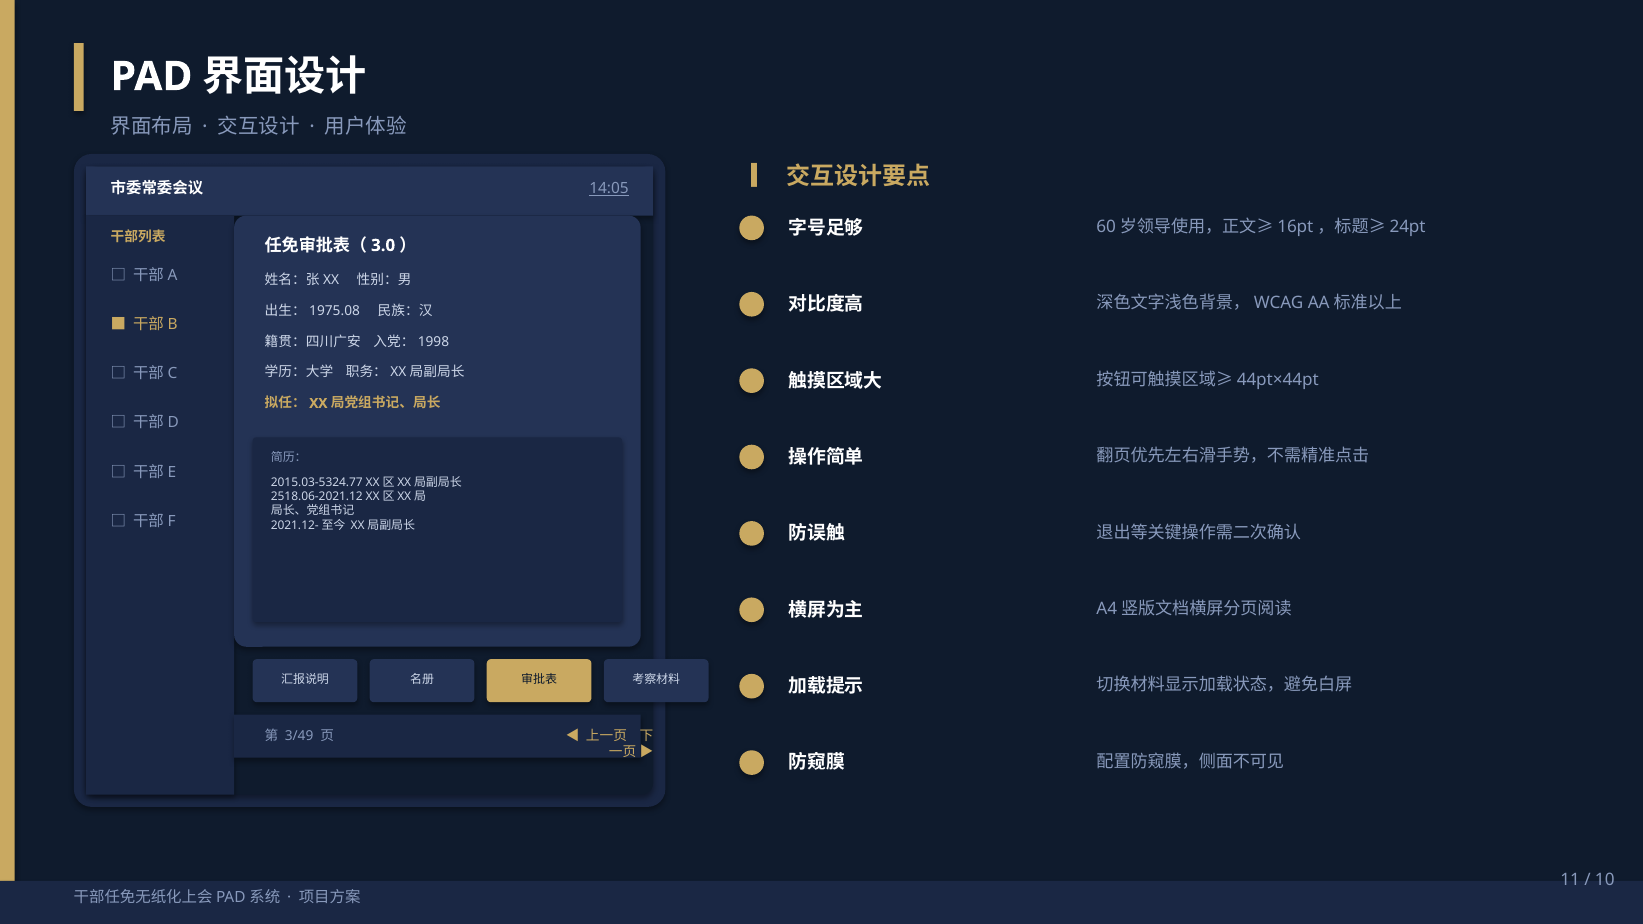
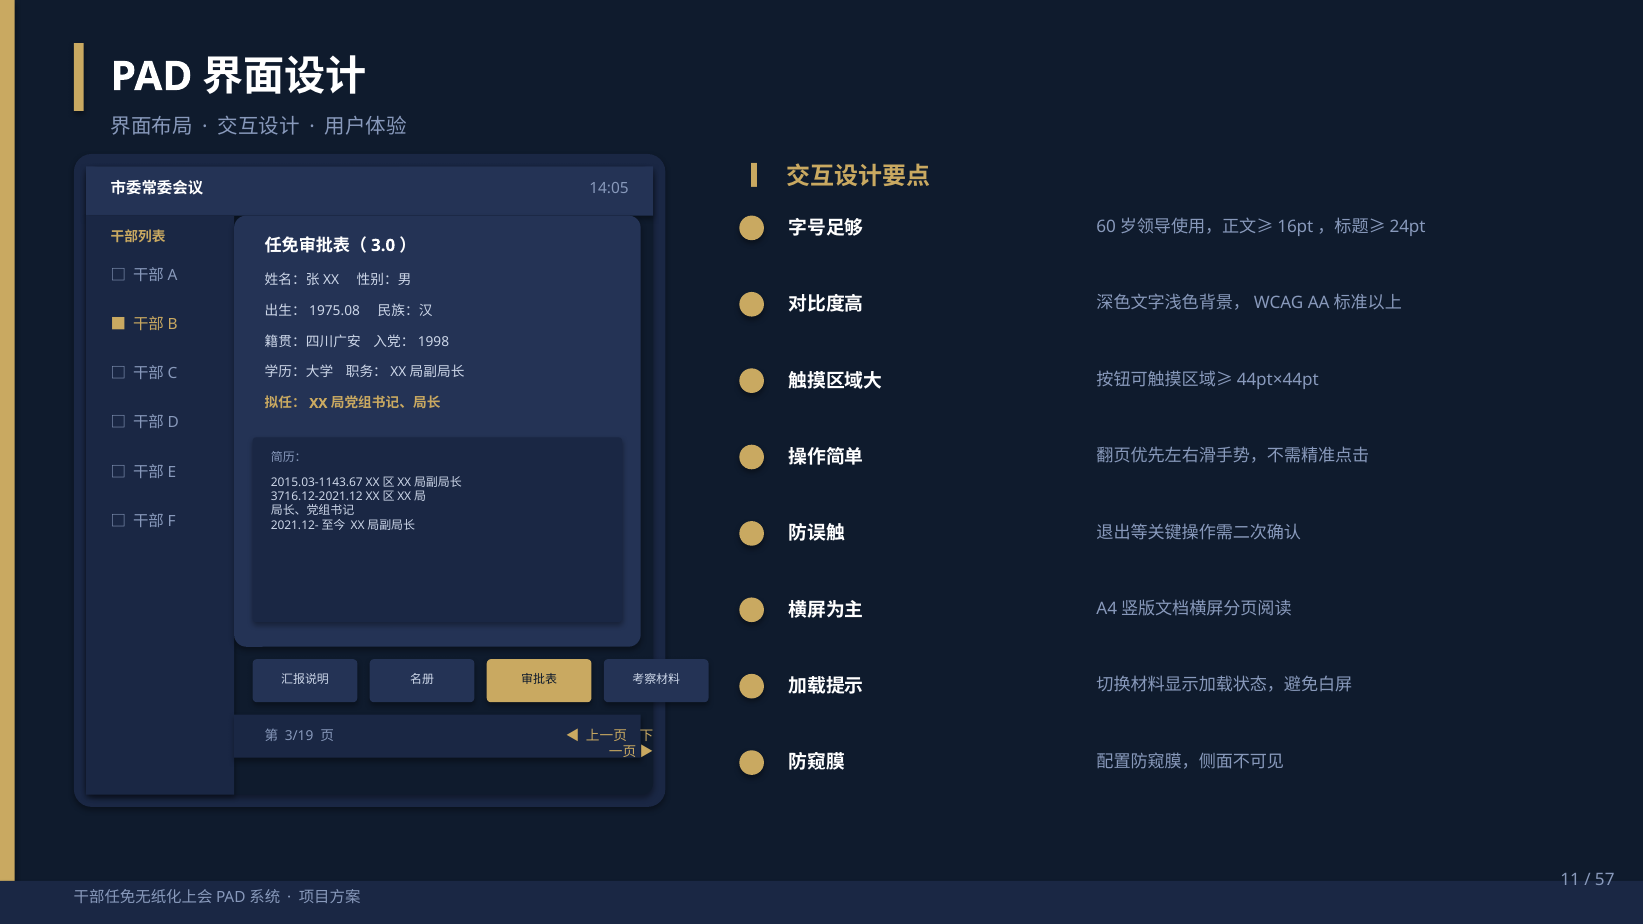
14:05 underline: present -> none
2015.03-5324.77: 2015.03-5324.77 -> 2015.03-1143.67
2518.06-2021.12: 2518.06-2021.12 -> 3716.12-2021.12
3/49: 3/49 -> 3/19
10: 10 -> 57
